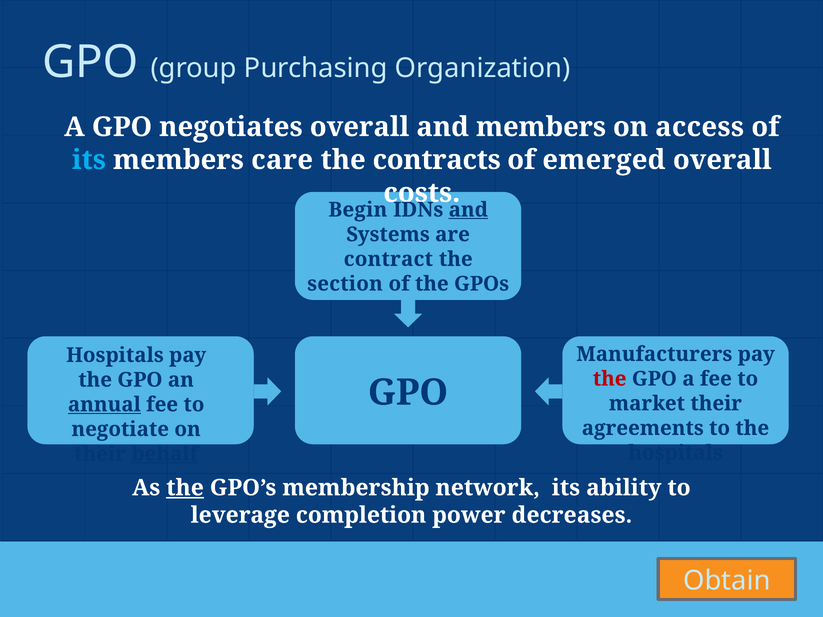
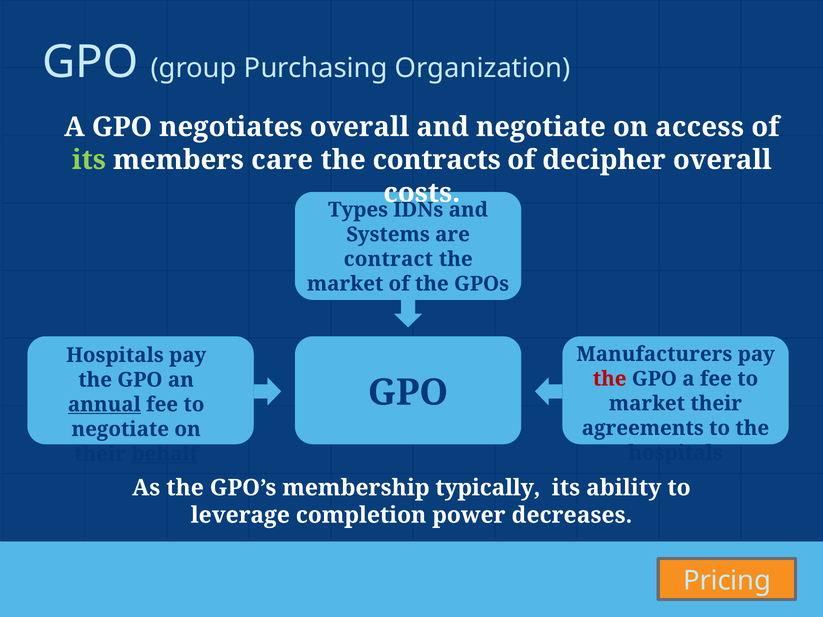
and members: members -> negotiate
its at (89, 160) colour: light blue -> light green
emerged: emerged -> decipher
Begin: Begin -> Types
and at (468, 210) underline: present -> none
section at (345, 284): section -> market
the at (185, 488) underline: present -> none
network: network -> typically
Obtain: Obtain -> Pricing
